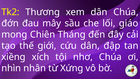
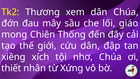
Tháng: Tháng -> Thống
nhìn: nhìn -> thiết
